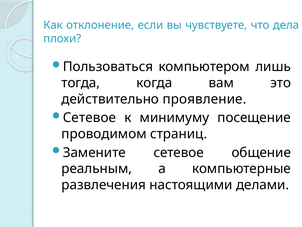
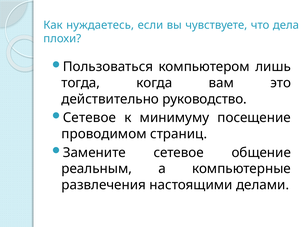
отклонение: отклонение -> нуждаетесь
проявление: проявление -> руководство
